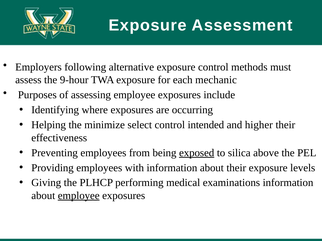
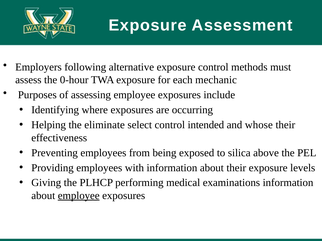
9-hour: 9-hour -> 0-hour
minimize: minimize -> eliminate
higher: higher -> whose
exposed underline: present -> none
